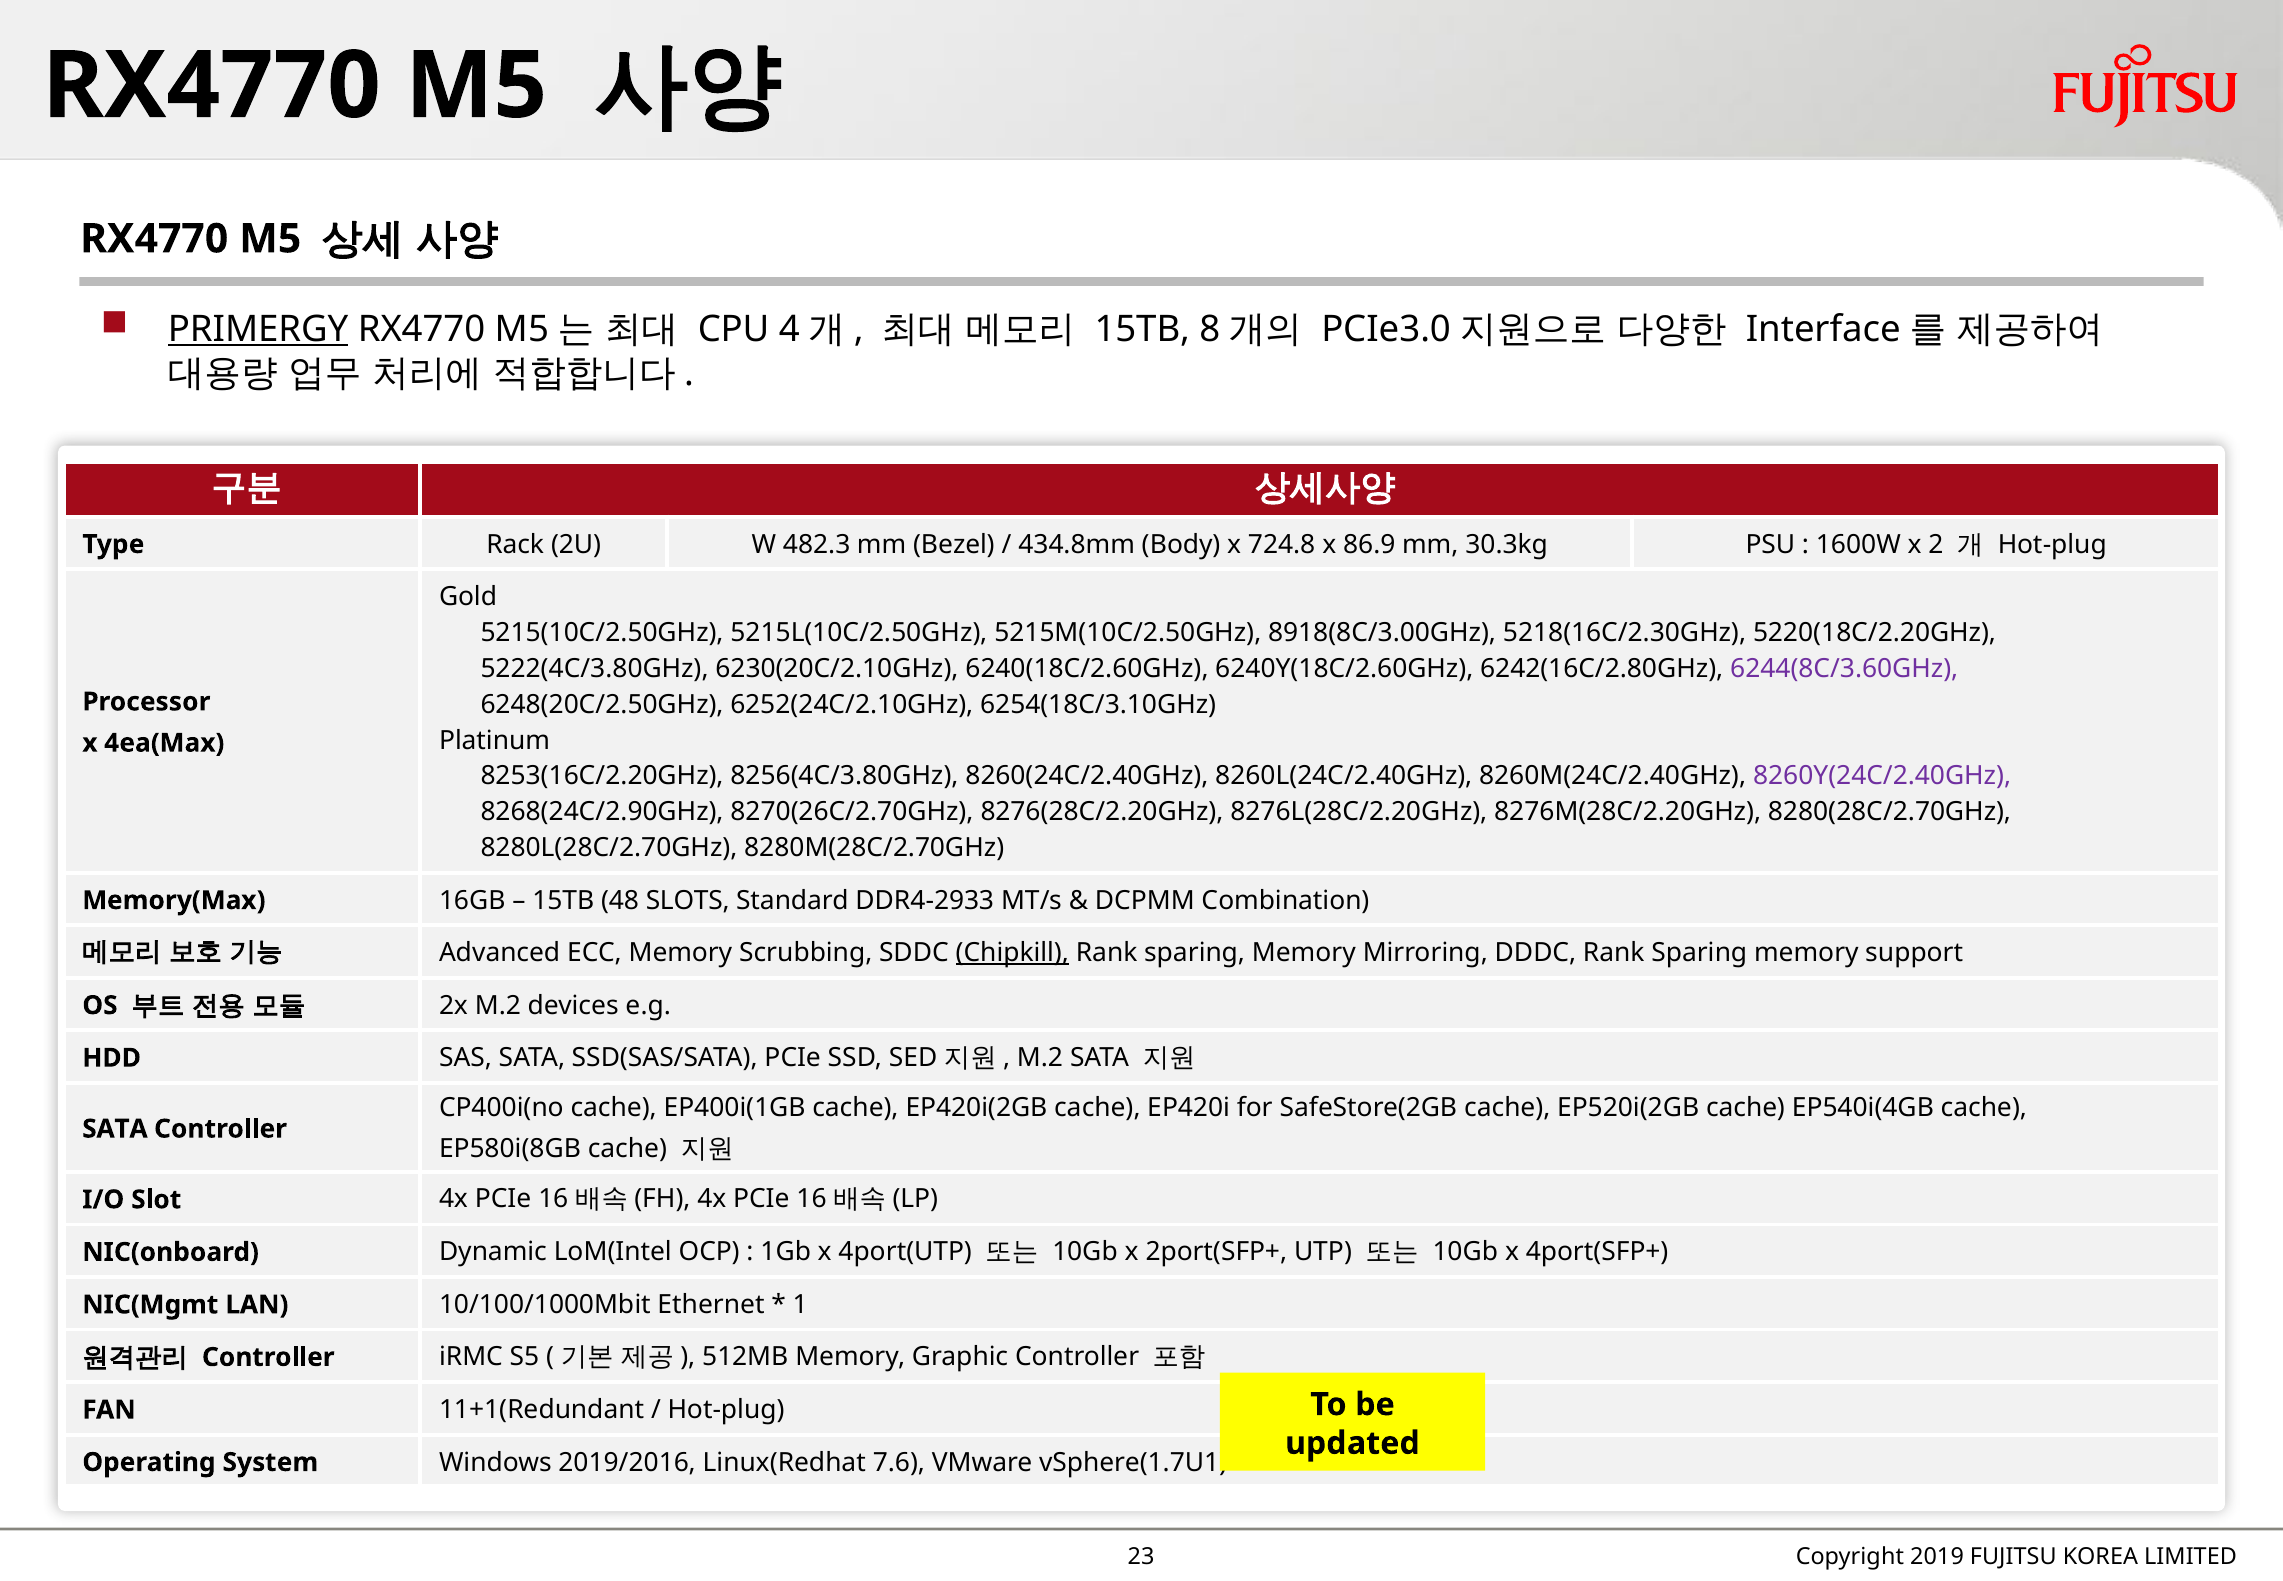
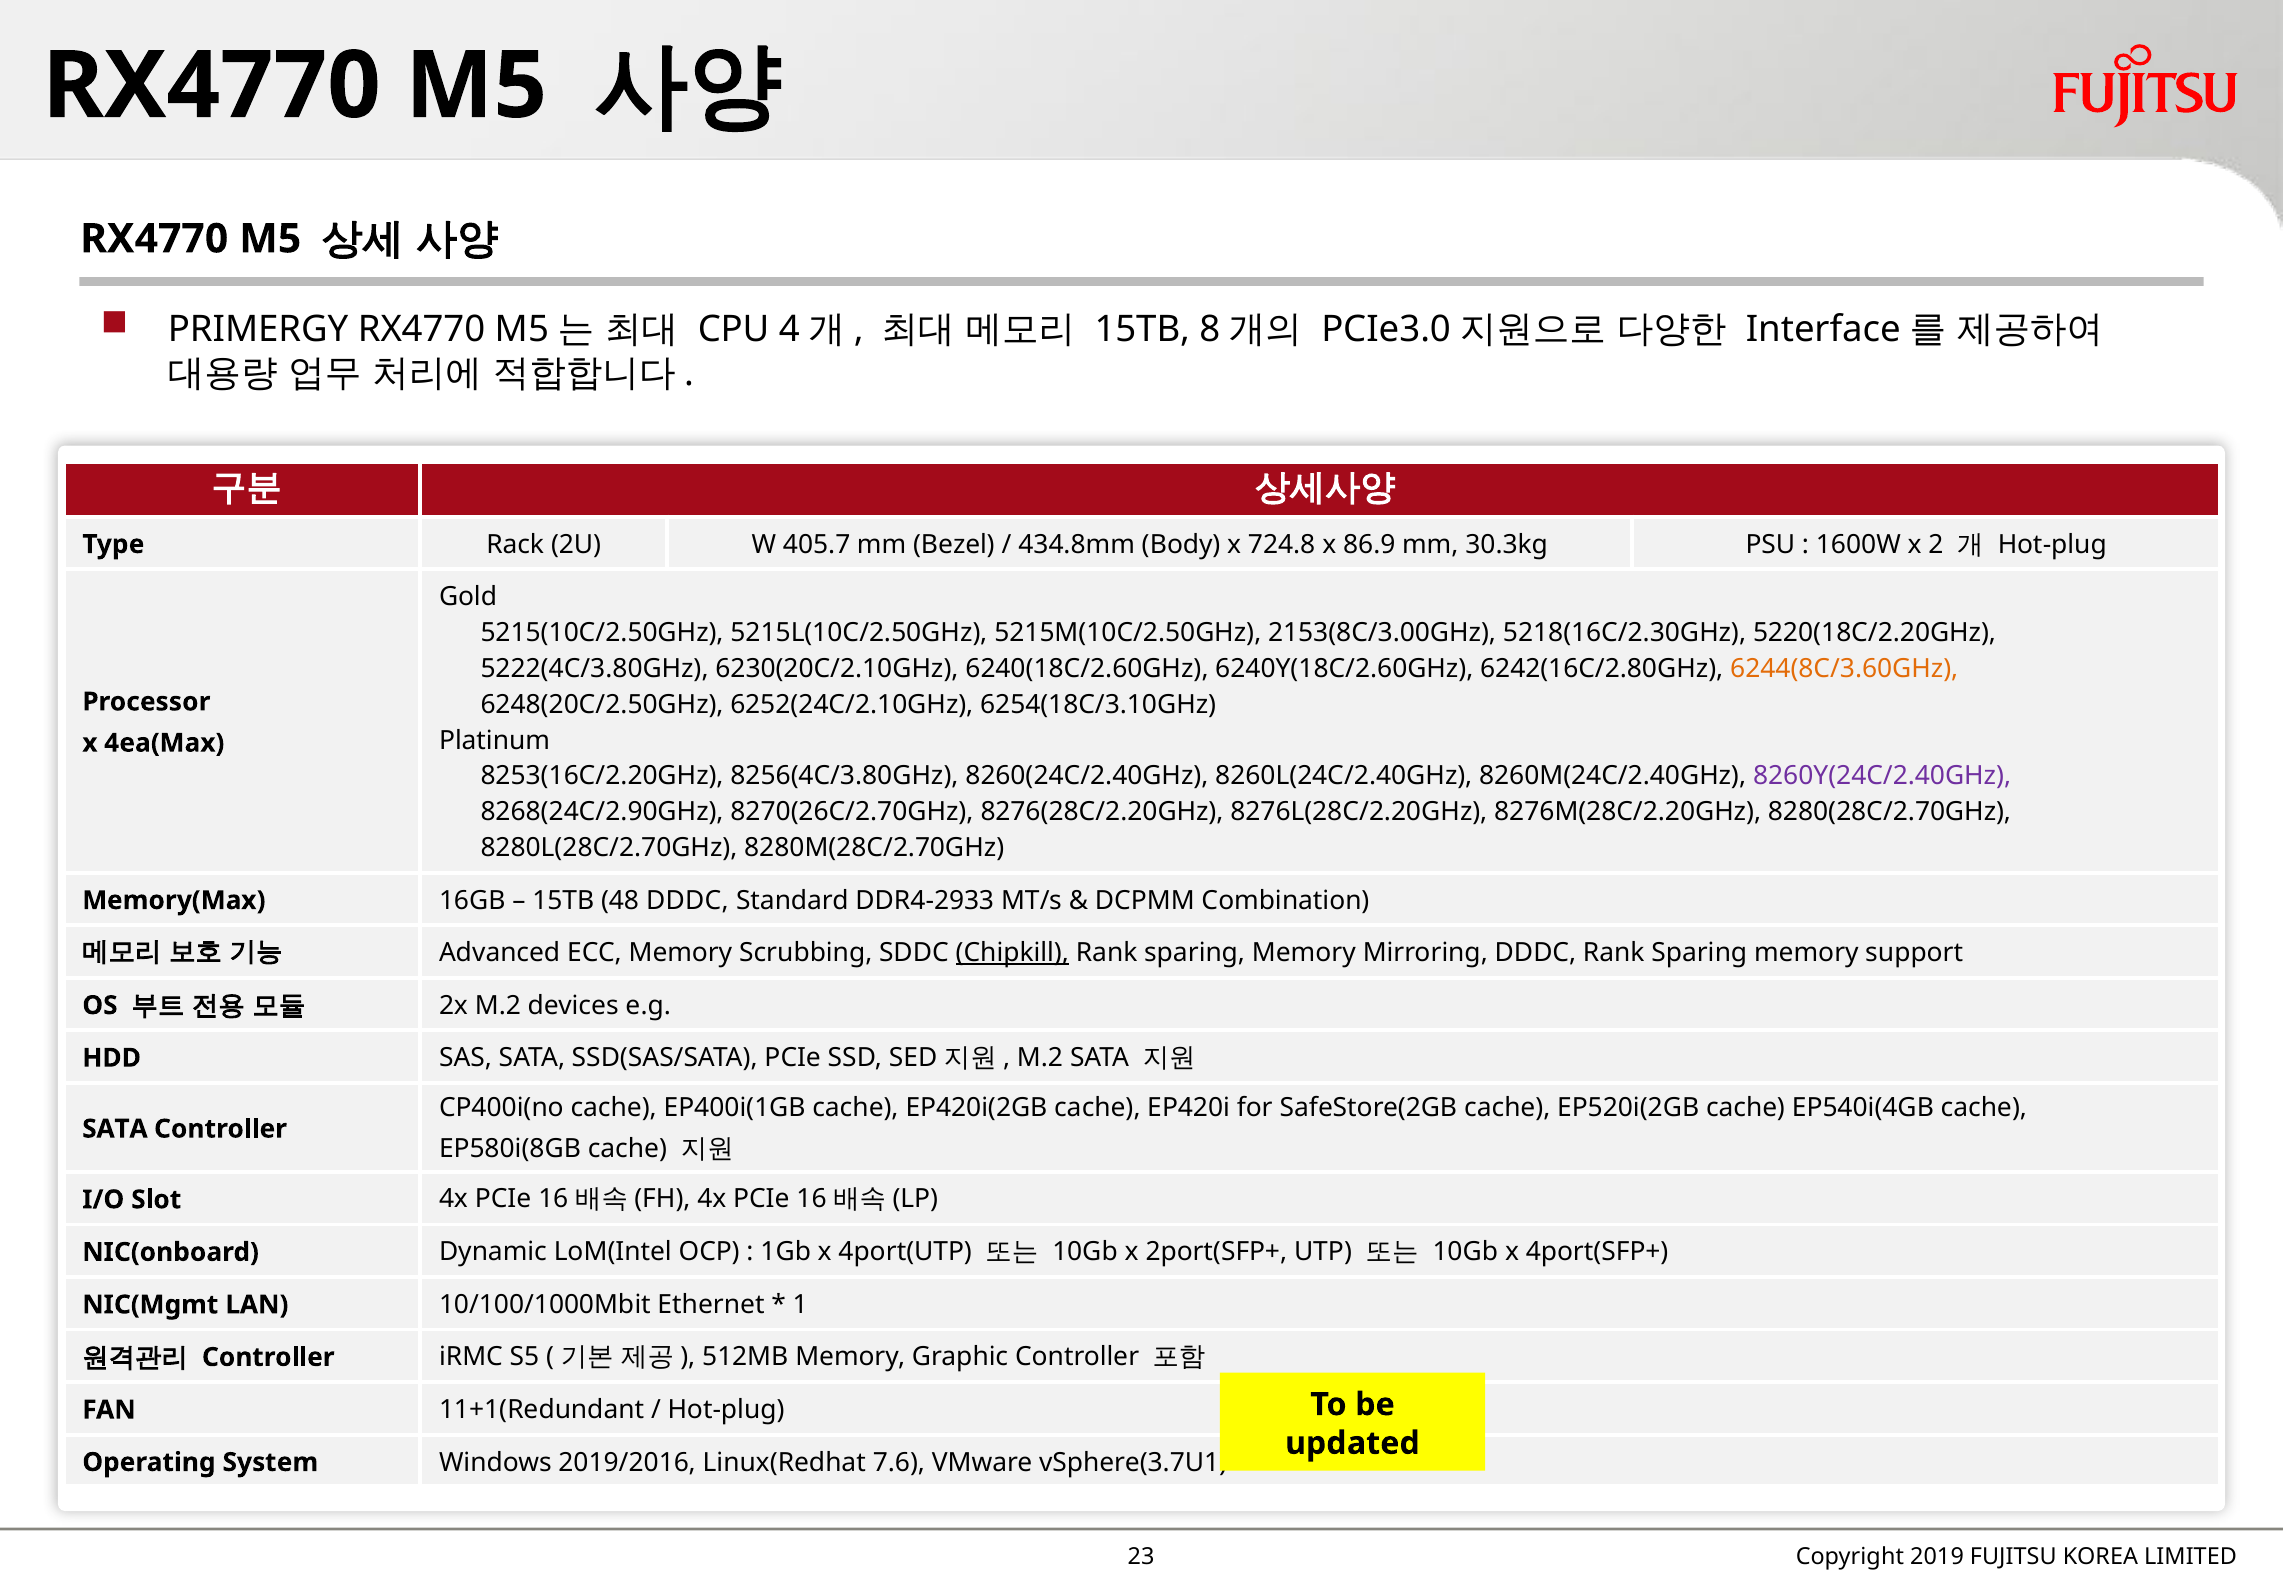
PRIMERGY underline: present -> none
482.3: 482.3 -> 405.7
8918(8C/3.00GHz: 8918(8C/3.00GHz -> 2153(8C/3.00GHz
6244(8C/3.60GHz colour: purple -> orange
48 SLOTS: SLOTS -> DDDC
vSphere(1.7U1: vSphere(1.7U1 -> vSphere(3.7U1
